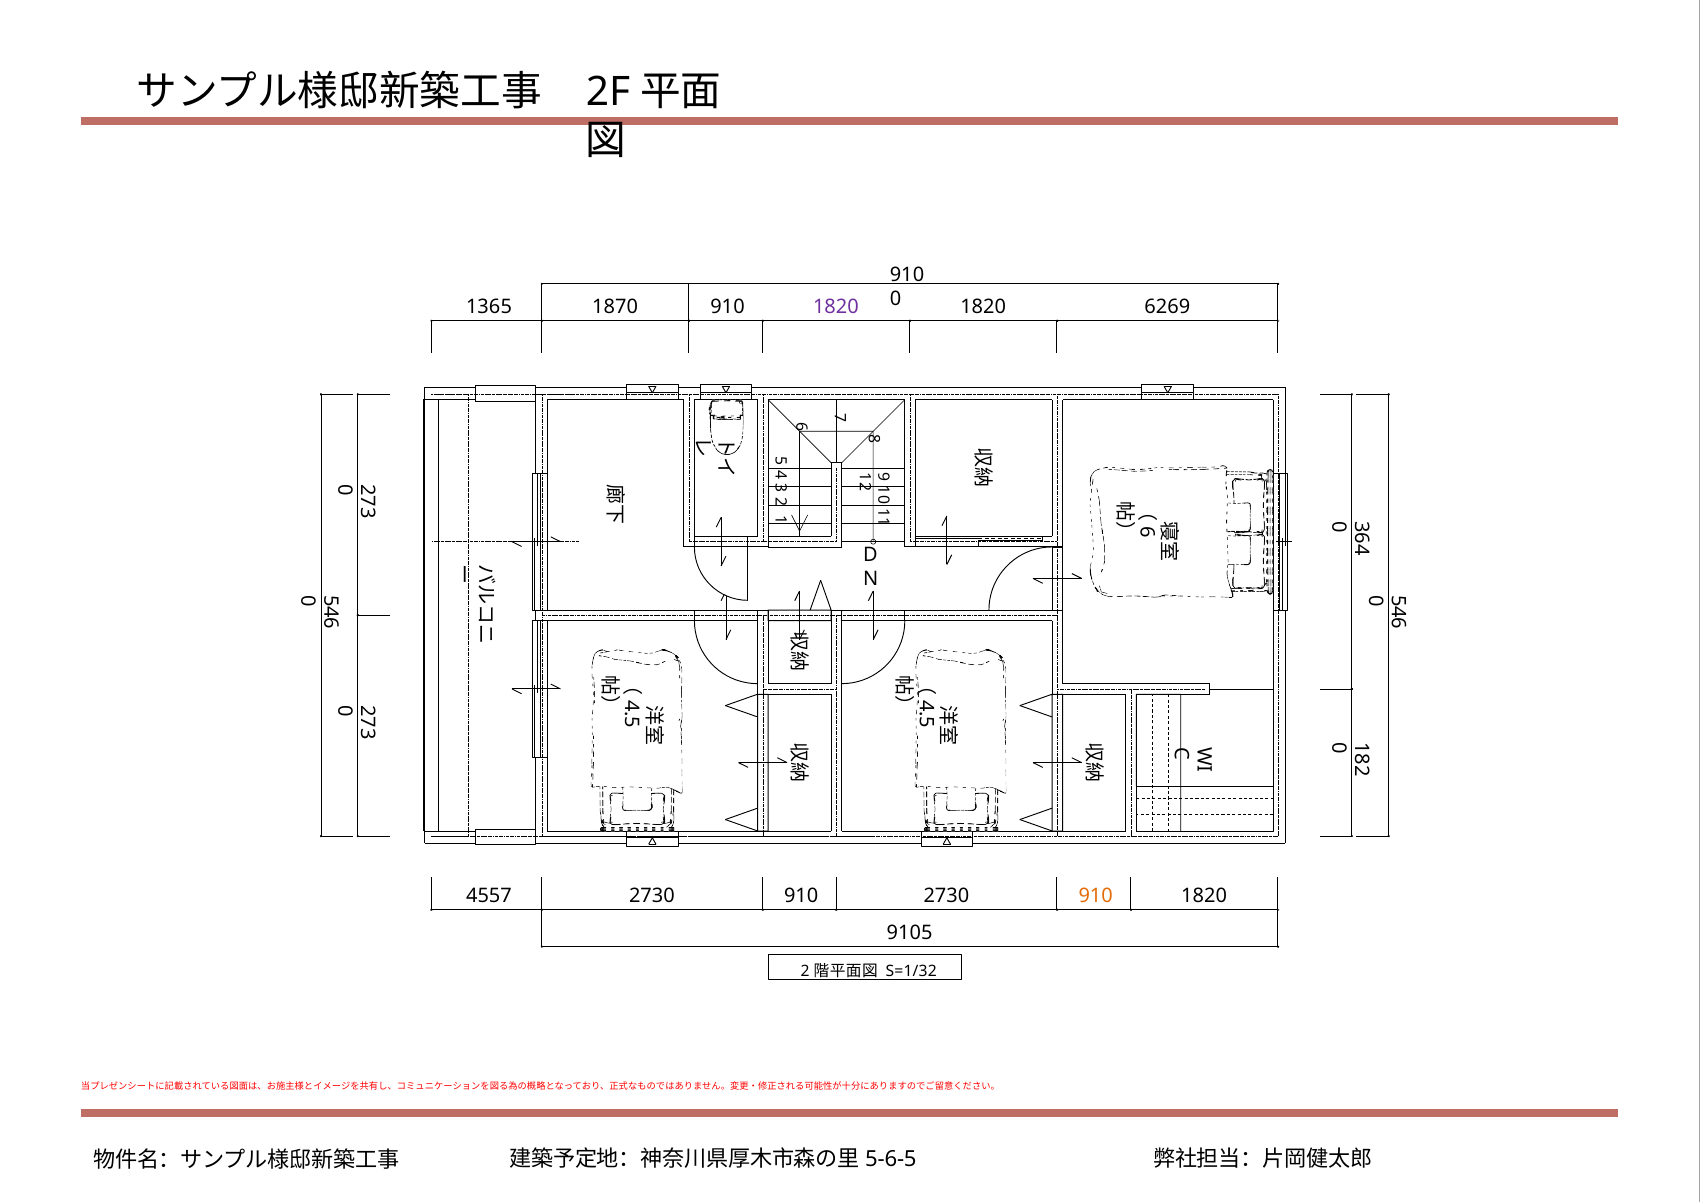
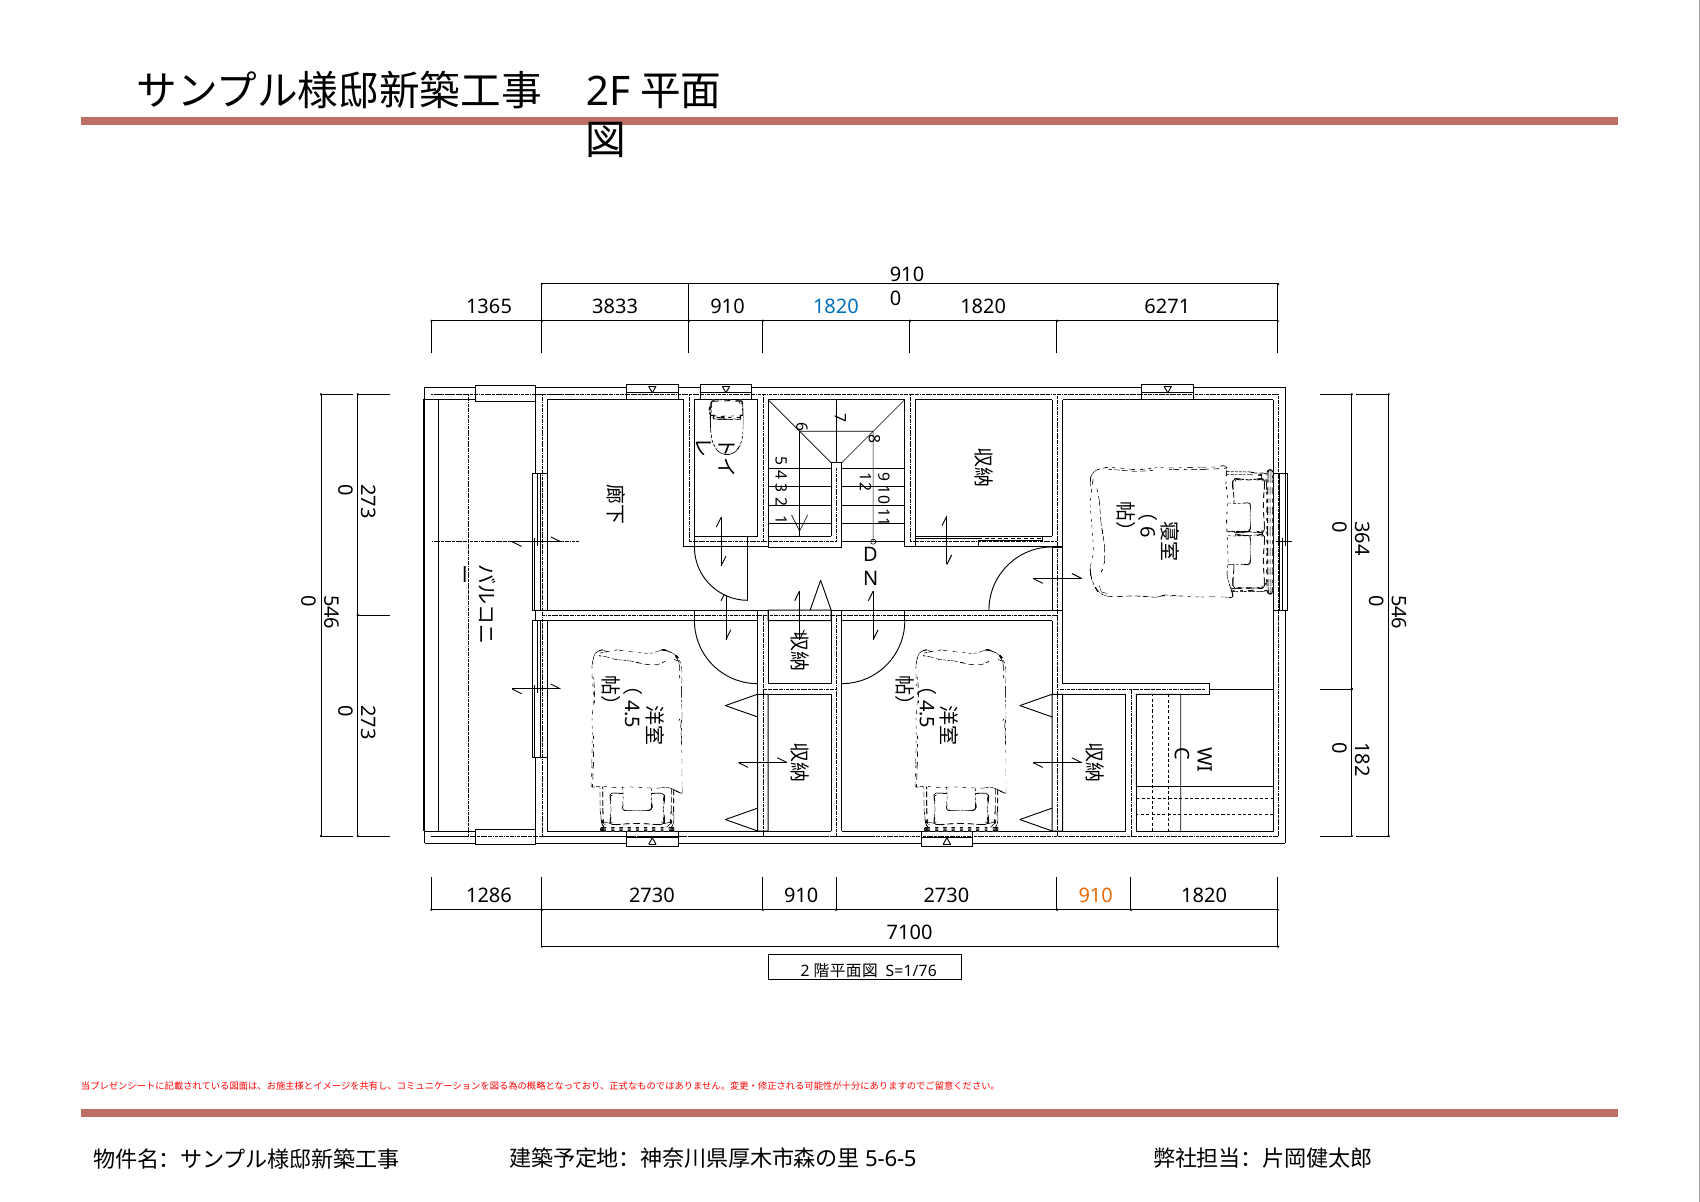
1870: 1870 -> 3833
1820 at (836, 306) colour: purple -> blue
6269: 6269 -> 6271
4557: 4557 -> 1286
9105: 9105 -> 7100
S=1/32: S=1/32 -> S=1/76
